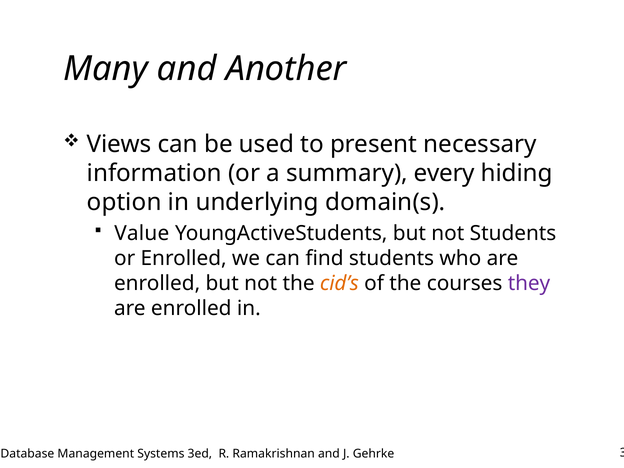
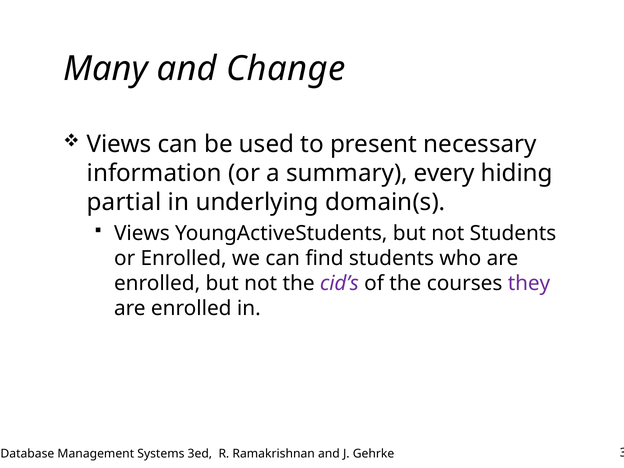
Another: Another -> Change
option: option -> partial
Value at (142, 233): Value -> Views
cid’s colour: orange -> purple
